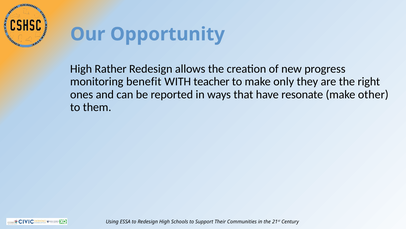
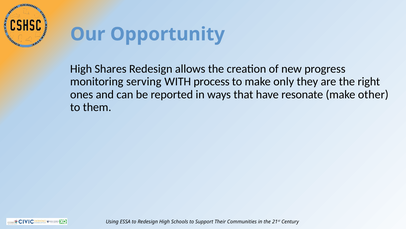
Rather: Rather -> Shares
benefit: benefit -> serving
teacher: teacher -> process
